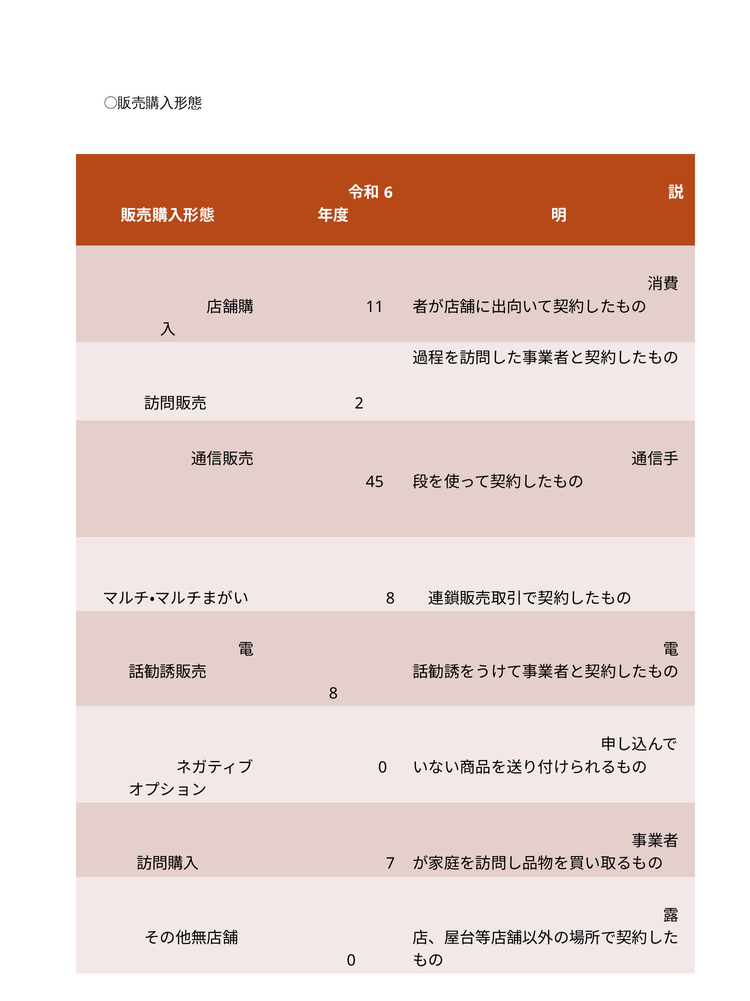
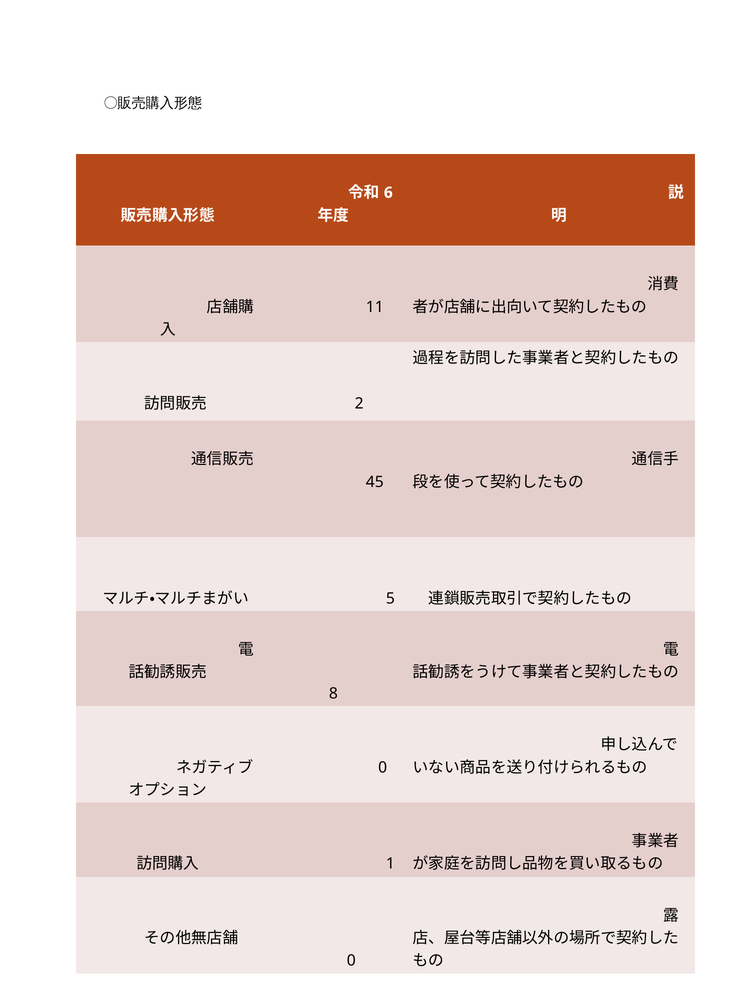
8 at (390, 598): 8 -> 5
7: 7 -> 1
